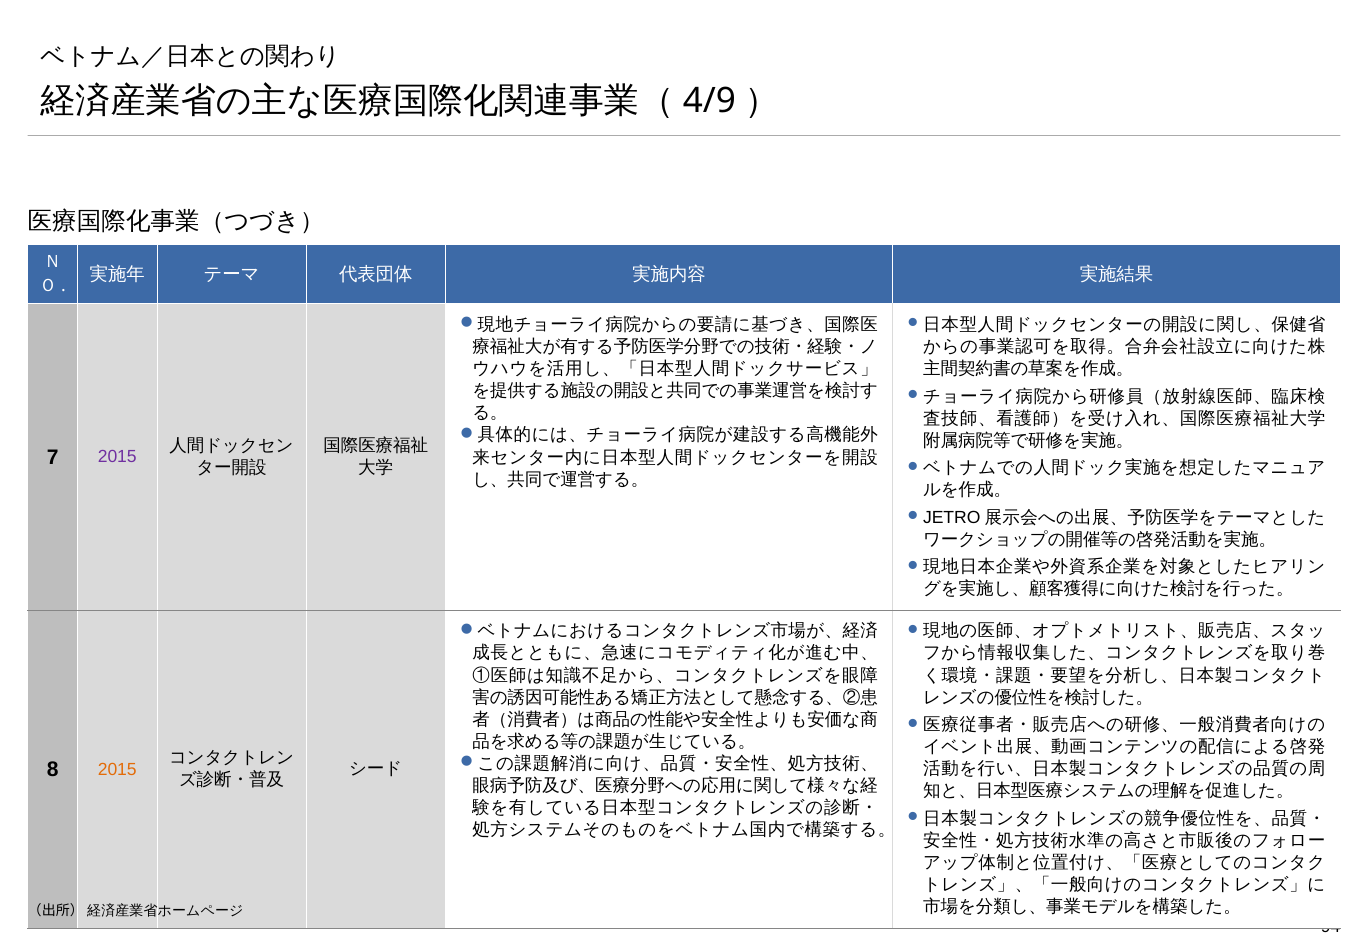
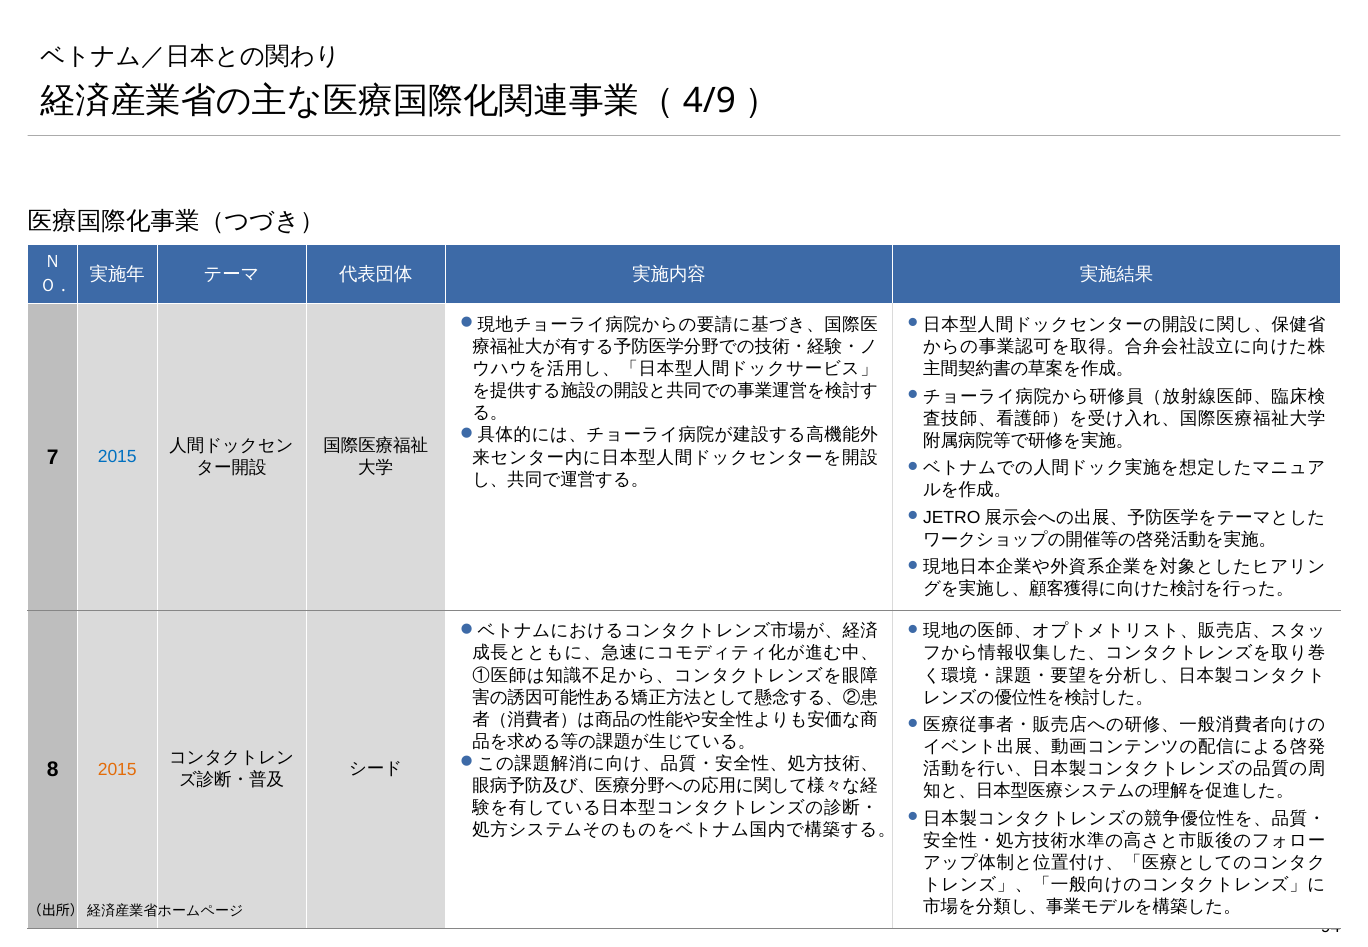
2015 at (117, 457) colour: purple -> blue
